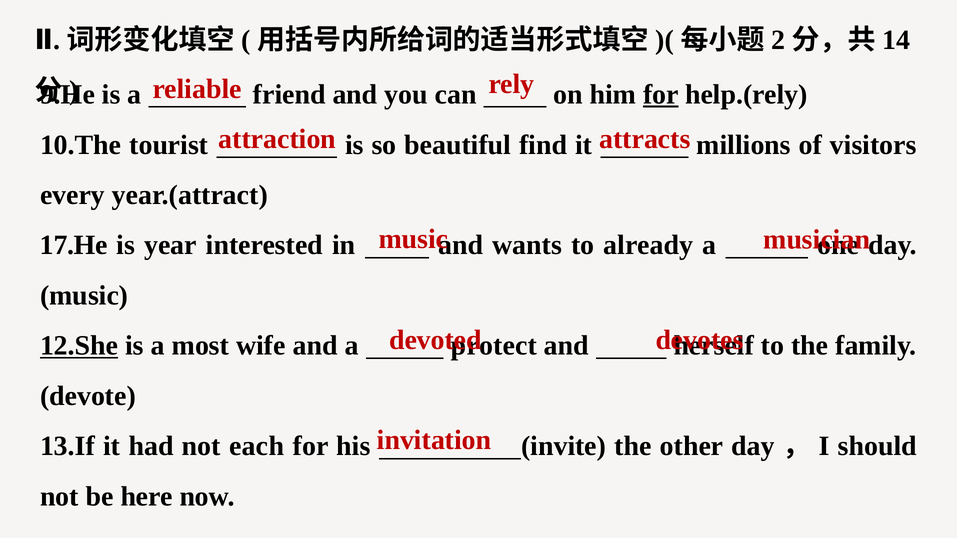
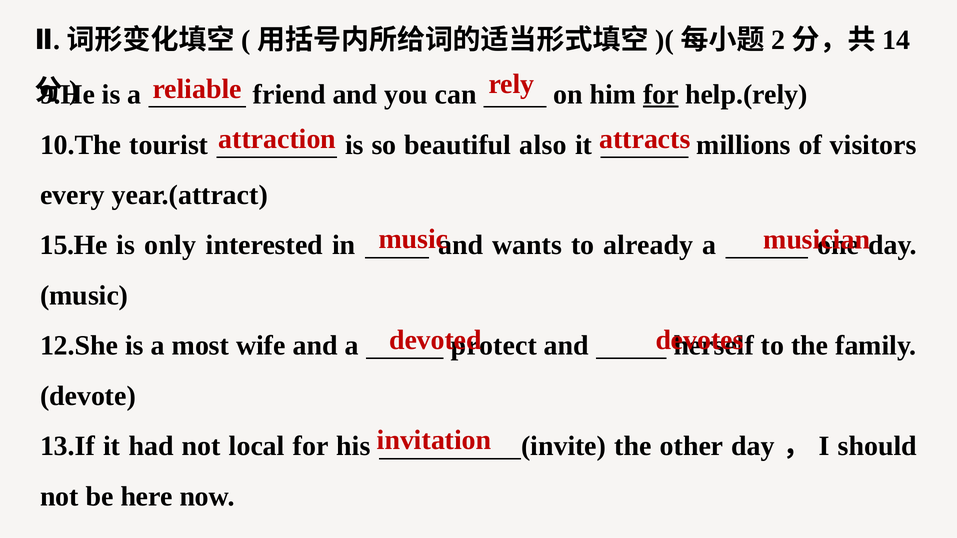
find: find -> also
17.He: 17.He -> 15.He
year: year -> only
12.She underline: present -> none
each: each -> local
